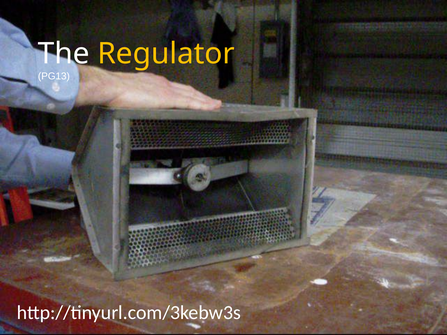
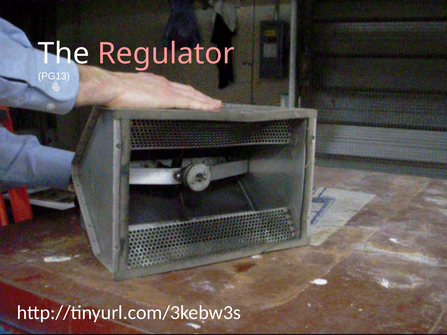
Regulator colour: yellow -> pink
